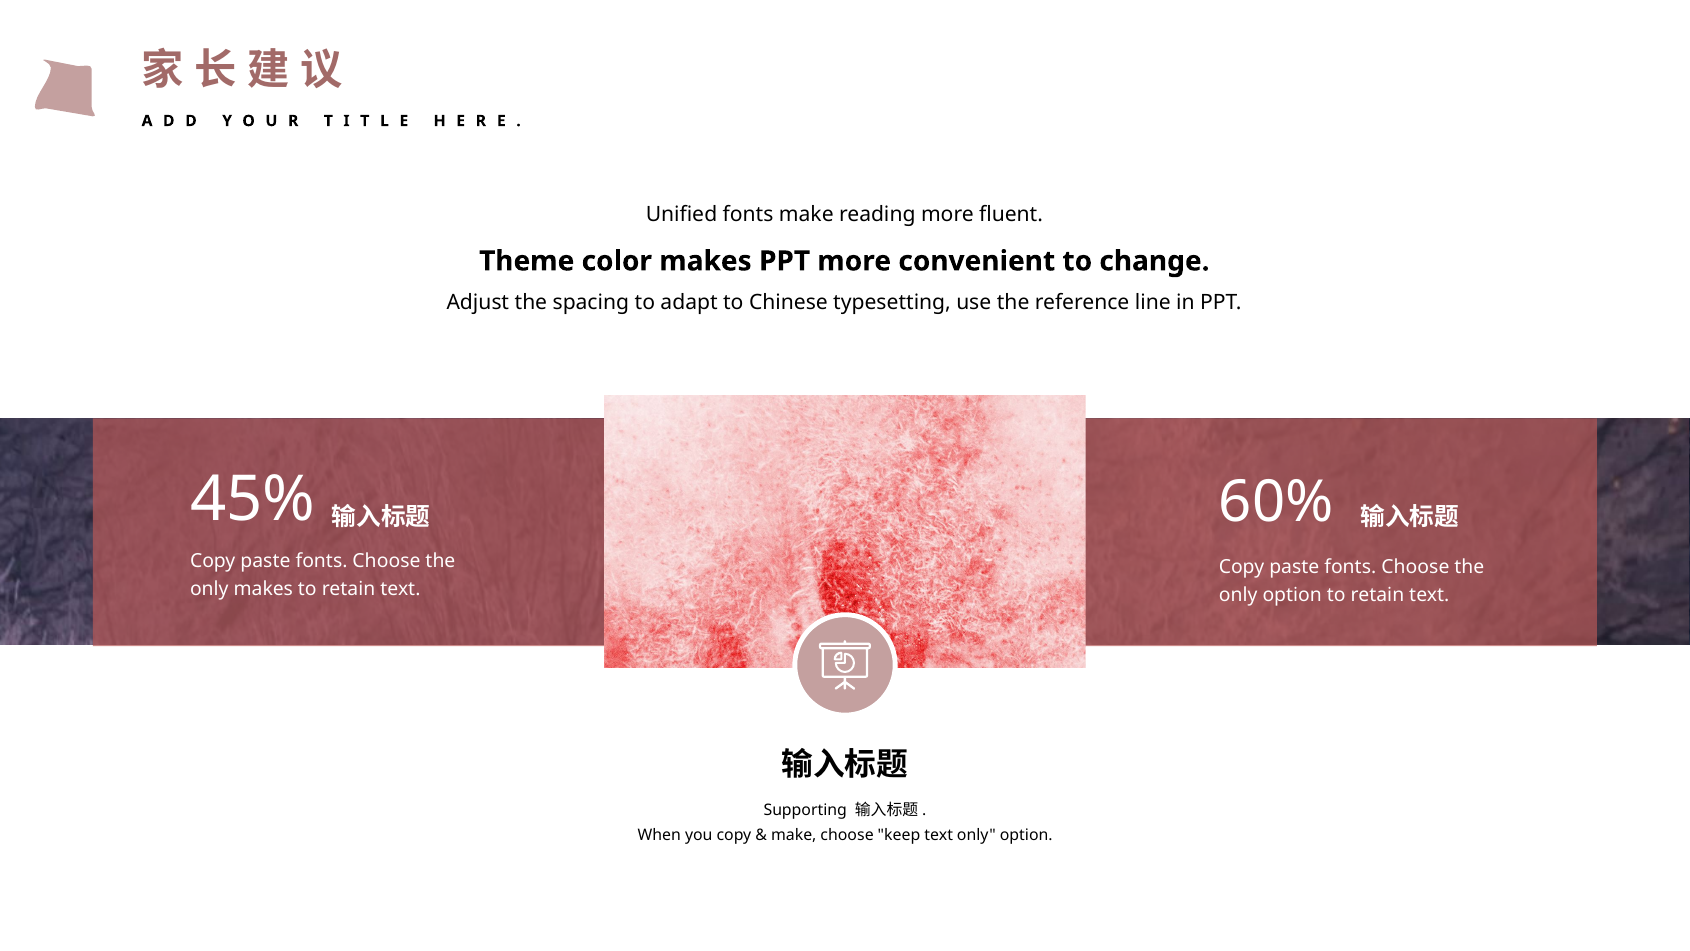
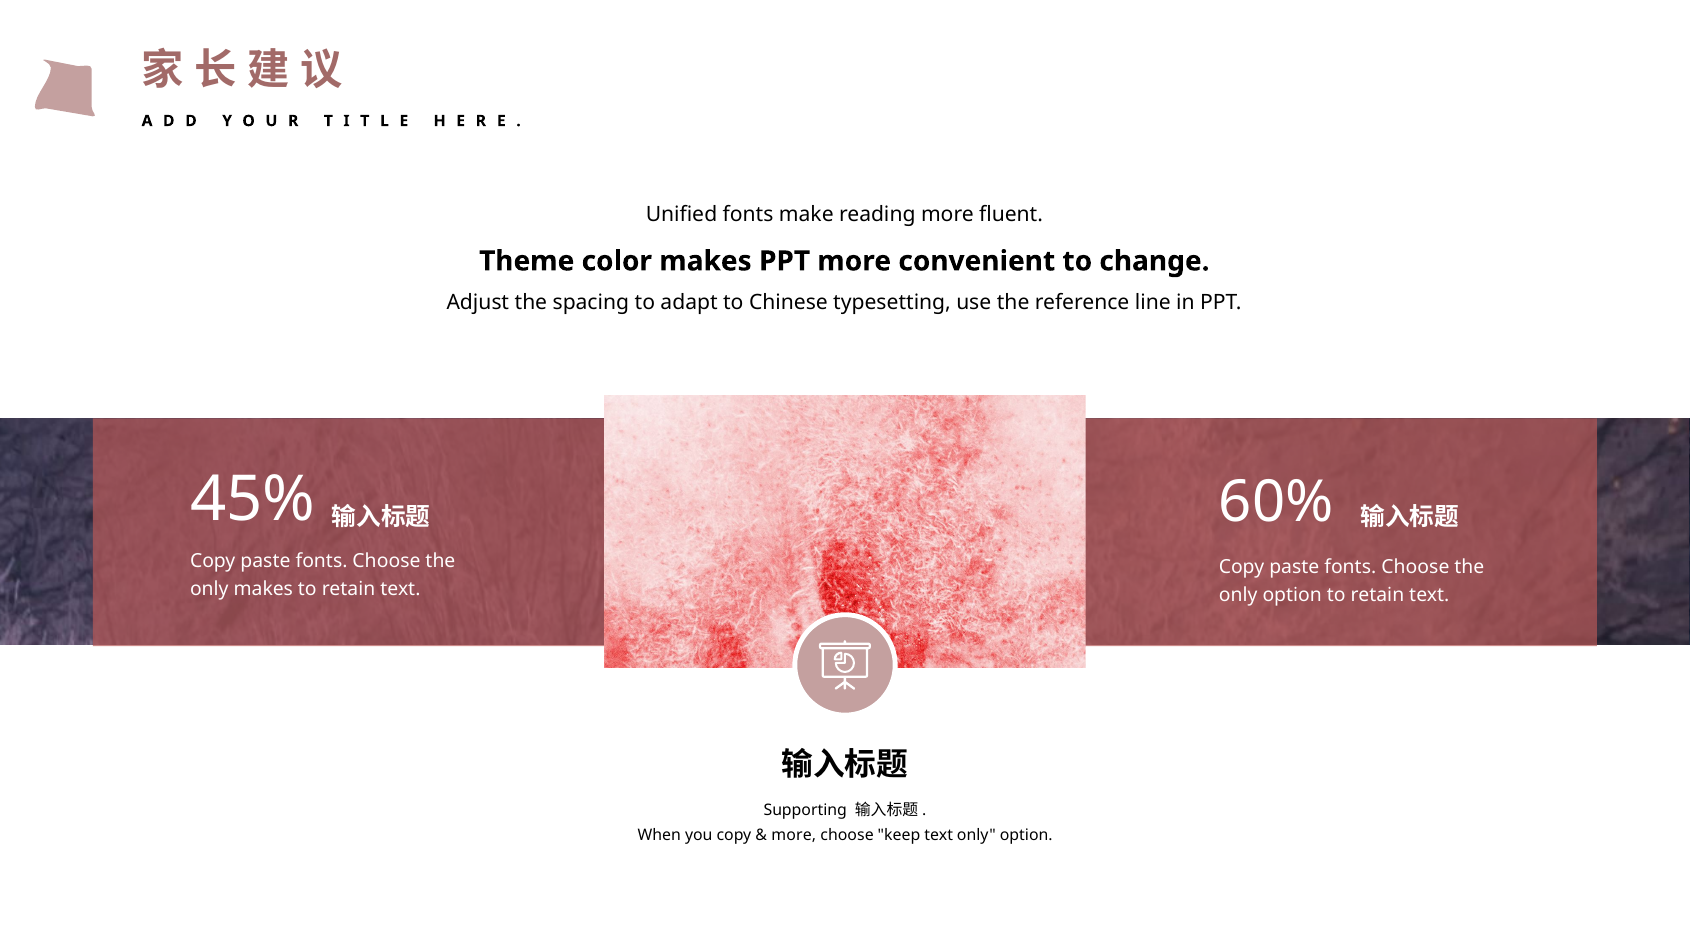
make at (794, 835): make -> more
